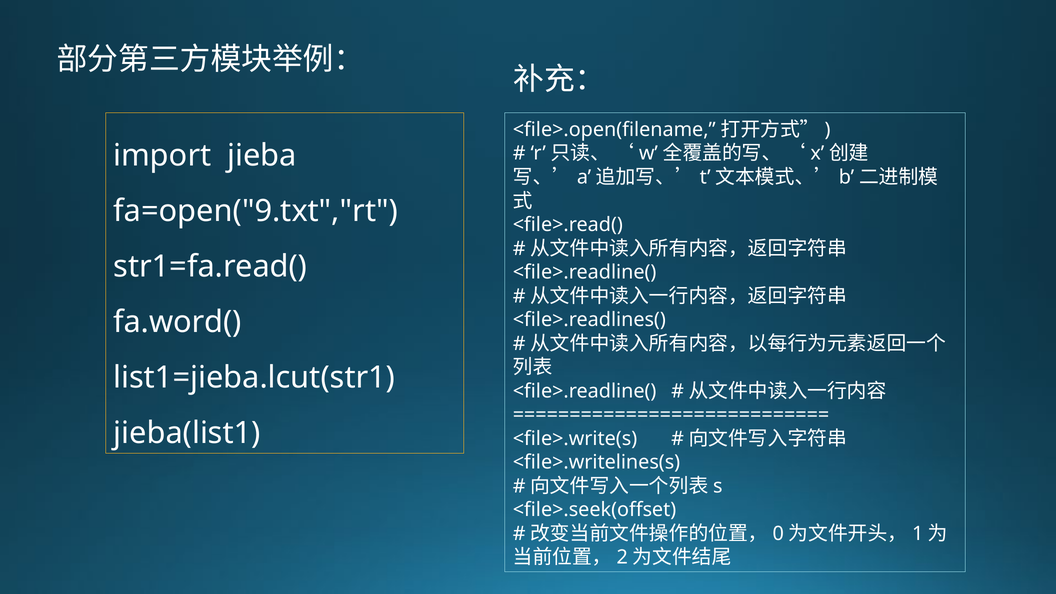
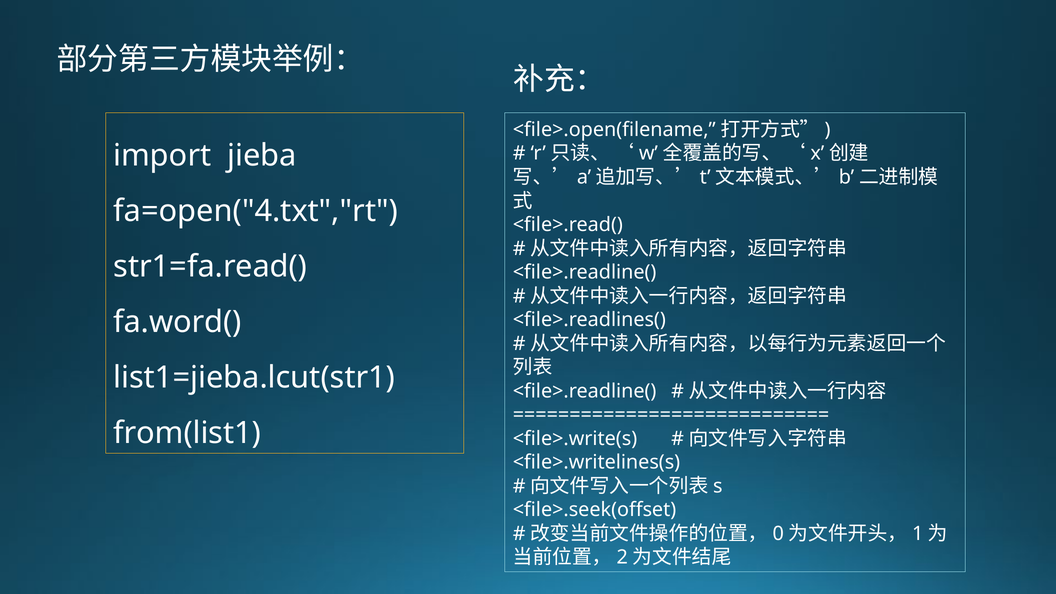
fa=open("9.txt","rt: fa=open("9.txt","rt -> fa=open("4.txt","rt
jieba(list1: jieba(list1 -> from(list1
